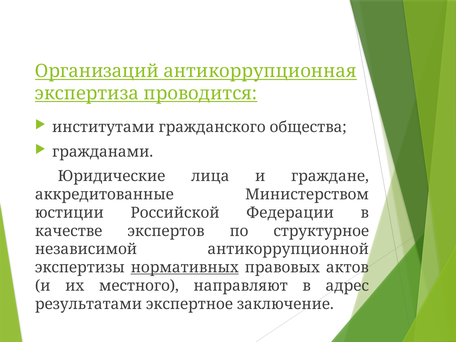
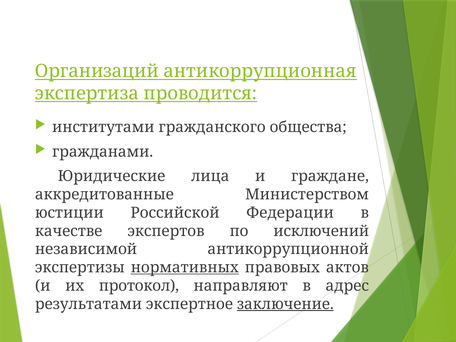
структурное: структурное -> исключений
местного: местного -> протокол
заключение underline: none -> present
